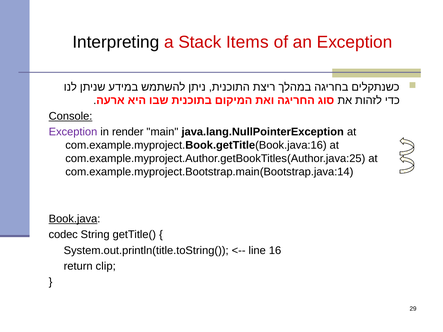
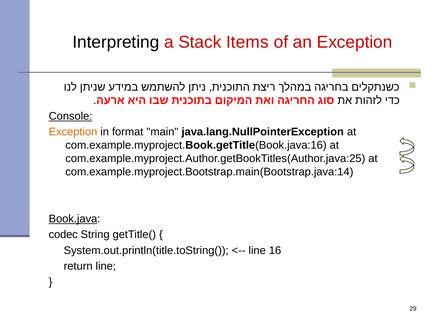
Exception at (73, 132) colour: purple -> orange
render: render -> format
return clip: clip -> line
